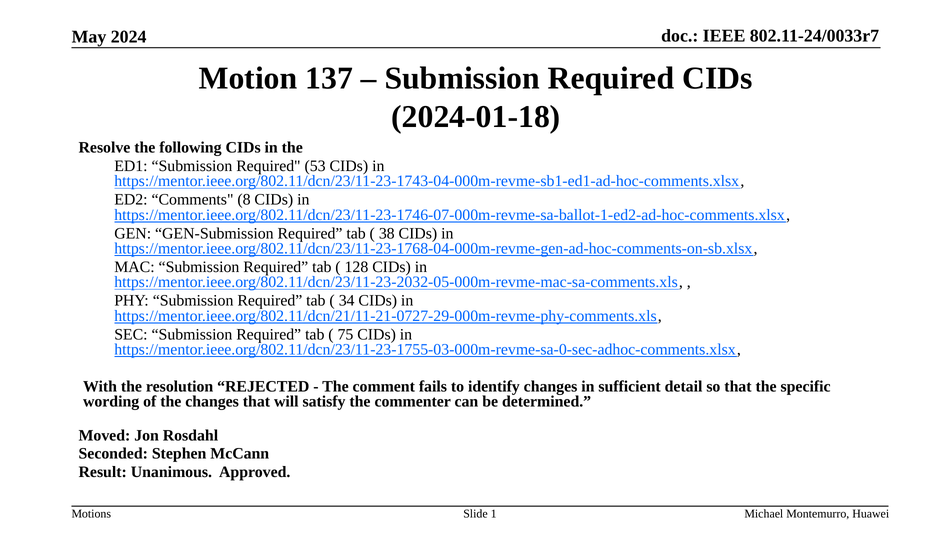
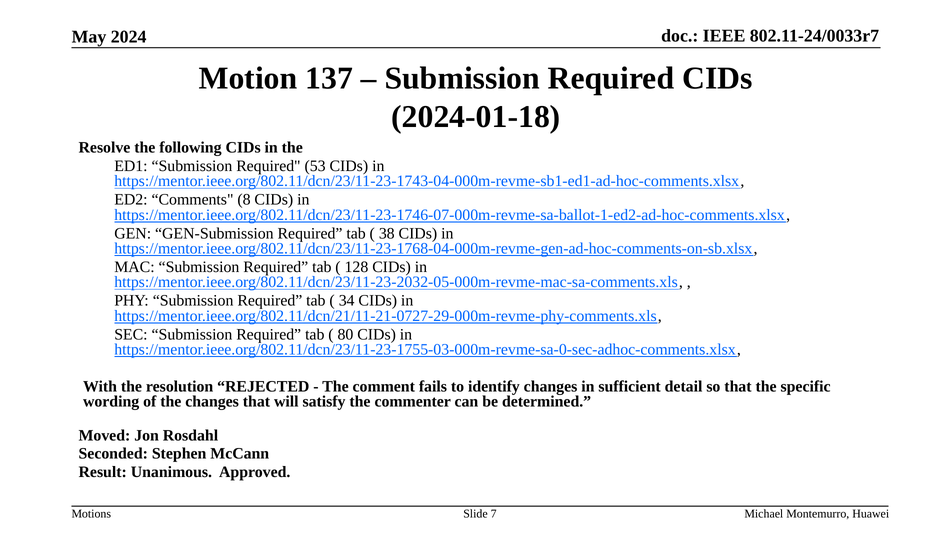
75: 75 -> 80
1: 1 -> 7
